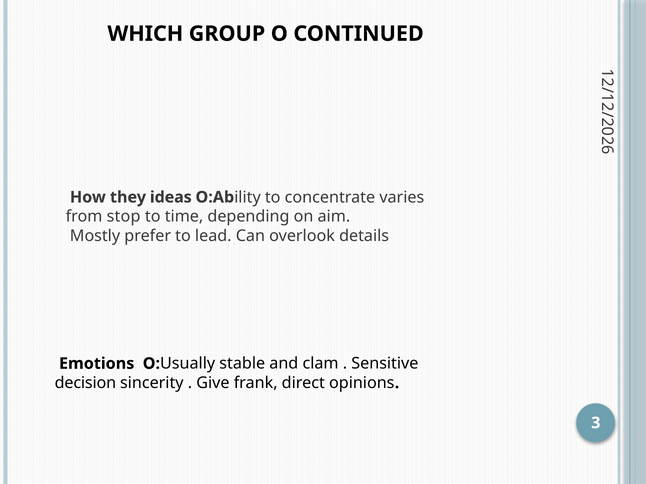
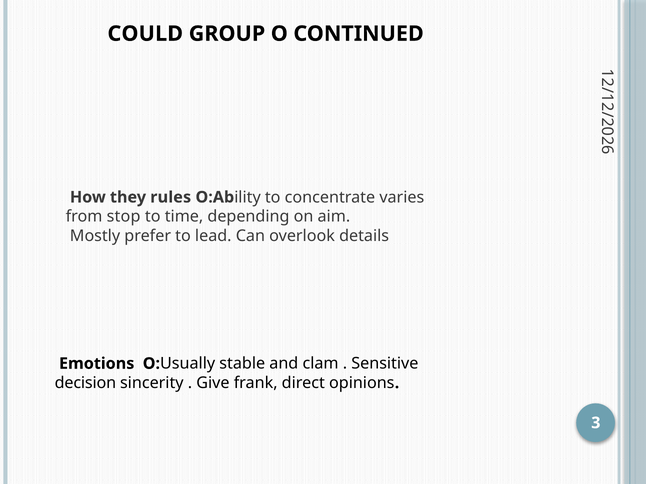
WHICH: WHICH -> COULD
ideas: ideas -> rules
